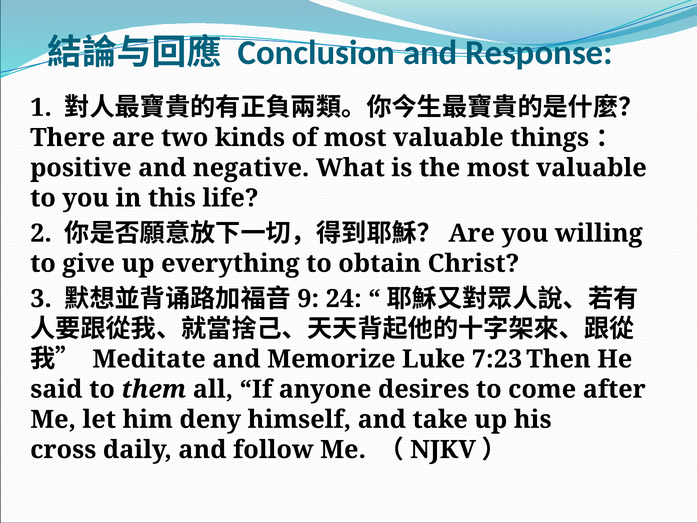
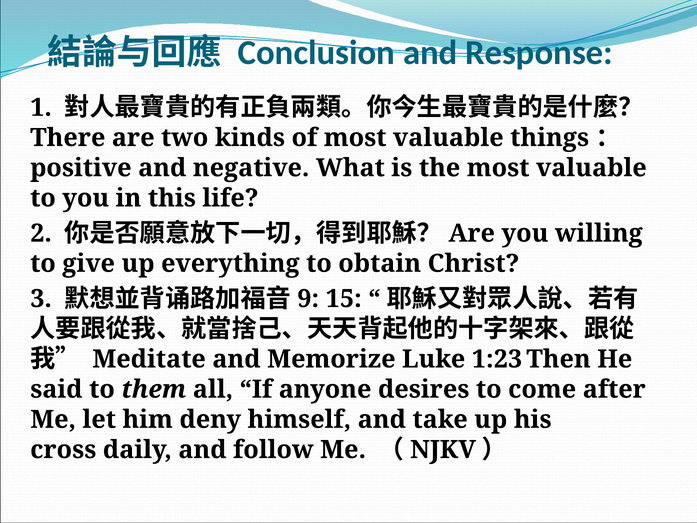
24: 24 -> 15
7:23: 7:23 -> 1:23
